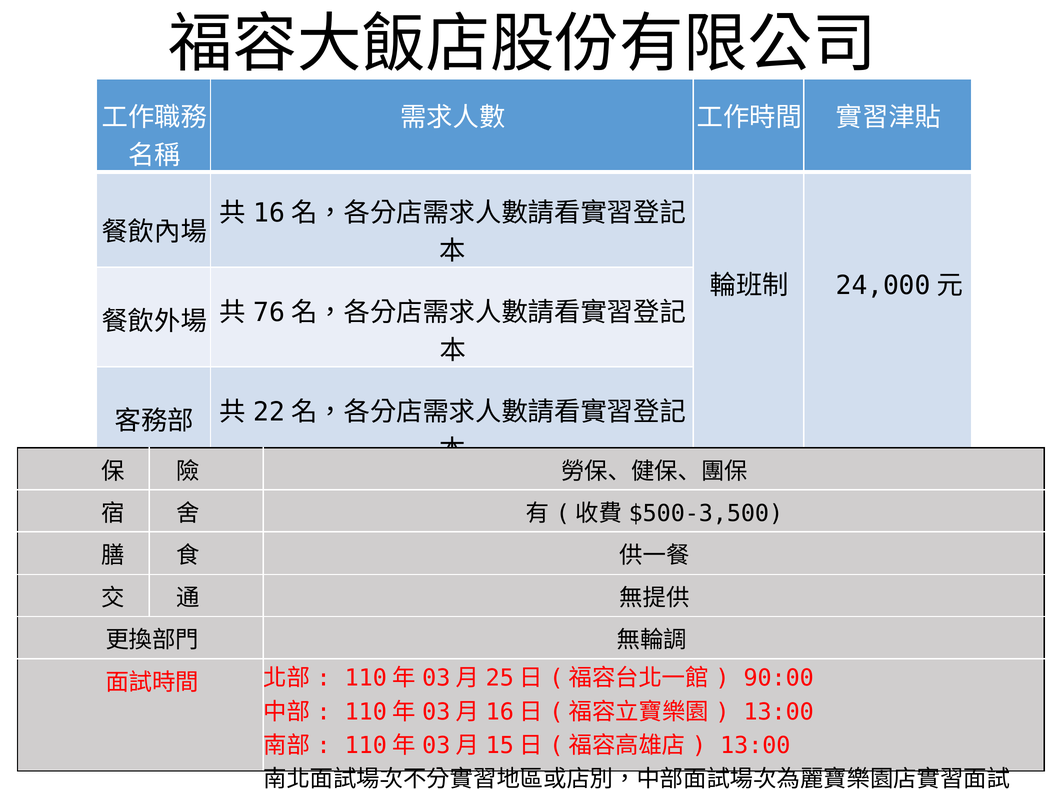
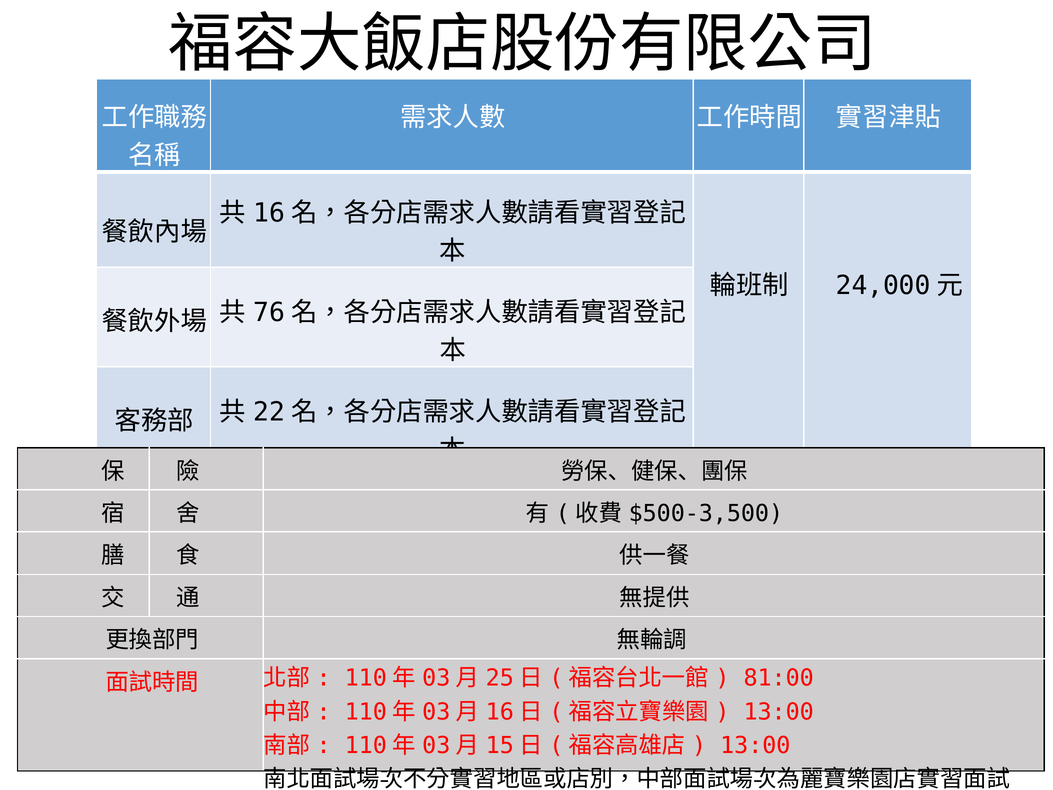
90:00: 90:00 -> 81:00
